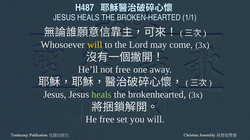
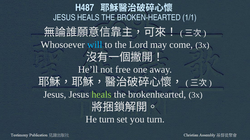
will at (95, 45) colour: yellow -> light blue
He free: free -> turn
you will: will -> turn
